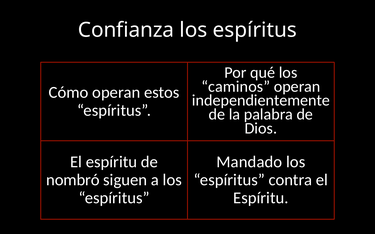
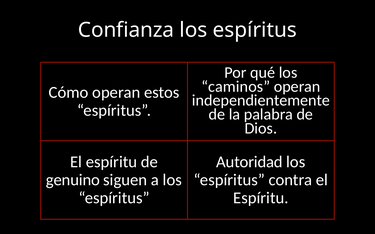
Mandado: Mandado -> Autoridad
nombró: nombró -> genuino
